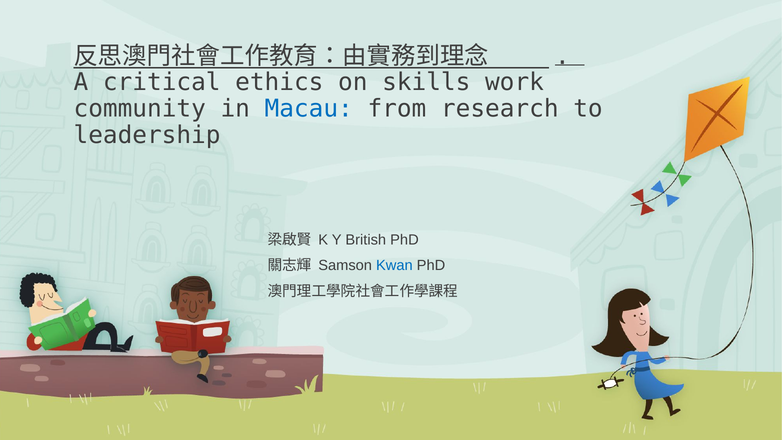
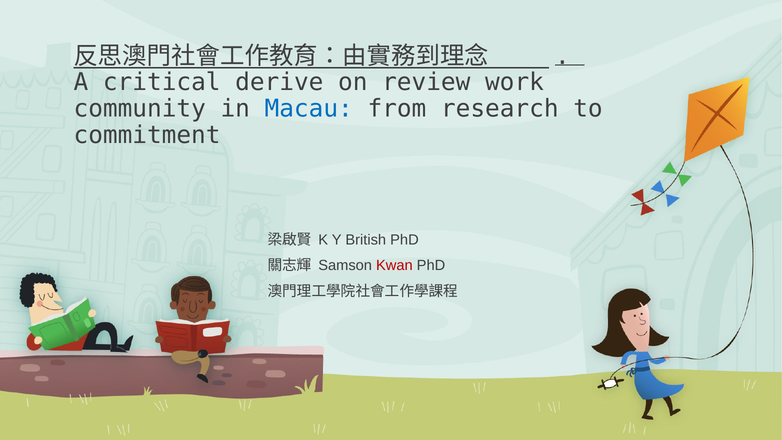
ethics: ethics -> derive
skills: skills -> review
leadership: leadership -> commitment
Kwan colour: blue -> red
